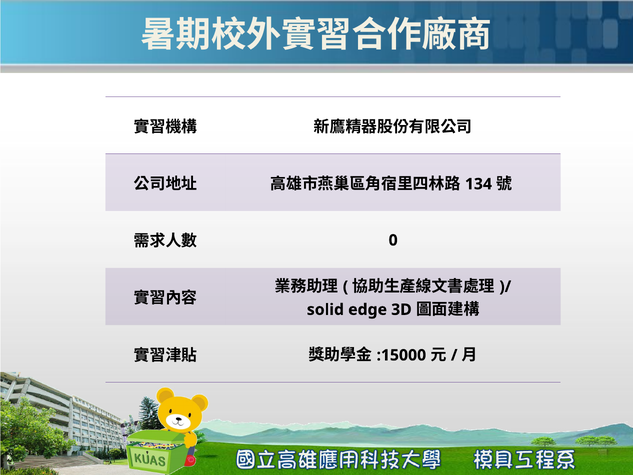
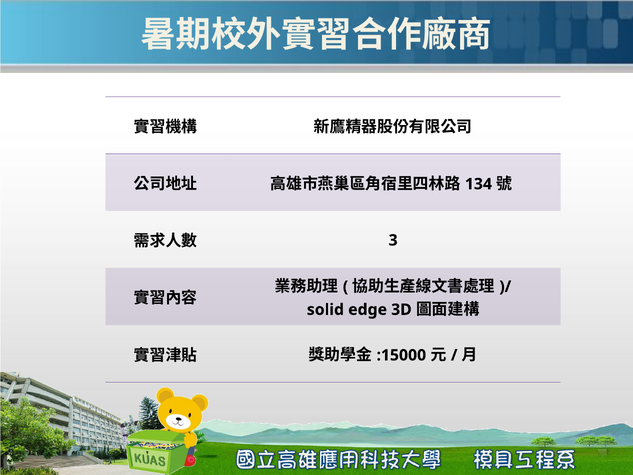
0: 0 -> 3
